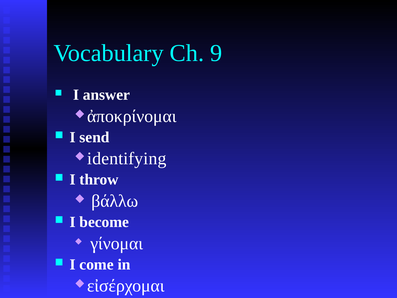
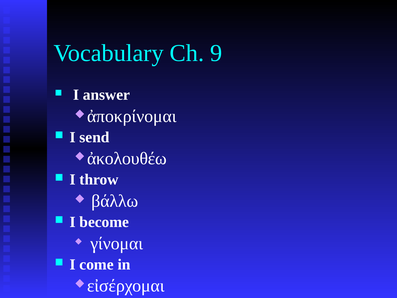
identifying: identifying -> ἀκολουθέω
